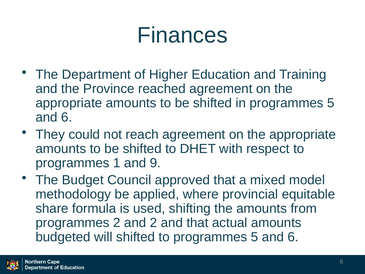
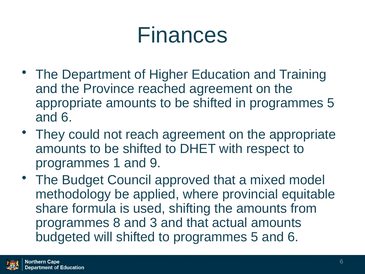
programmes 2: 2 -> 8
and 2: 2 -> 3
